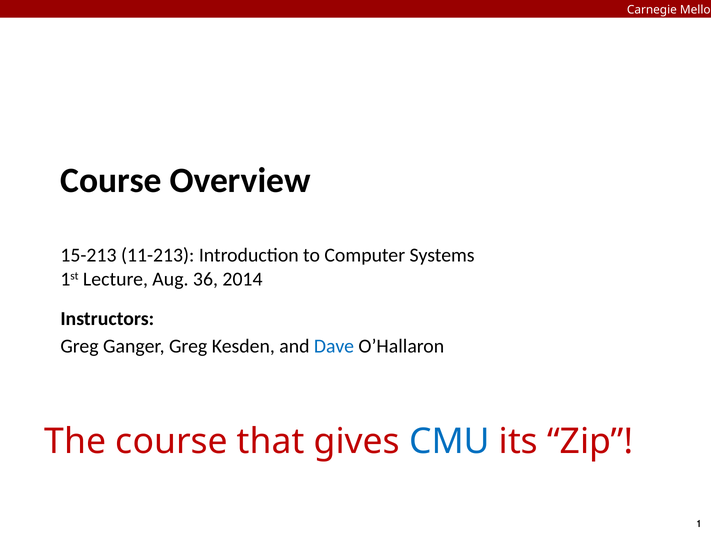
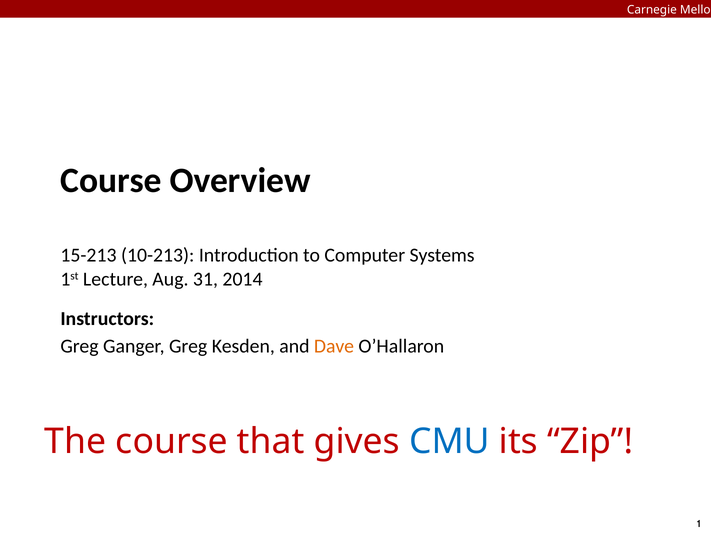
11-213: 11-213 -> 10-213
36: 36 -> 31
Dave colour: blue -> orange
